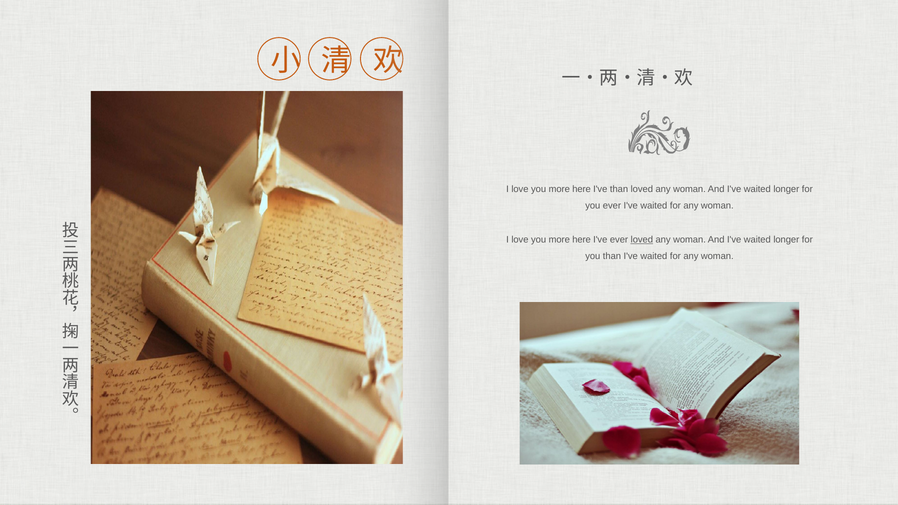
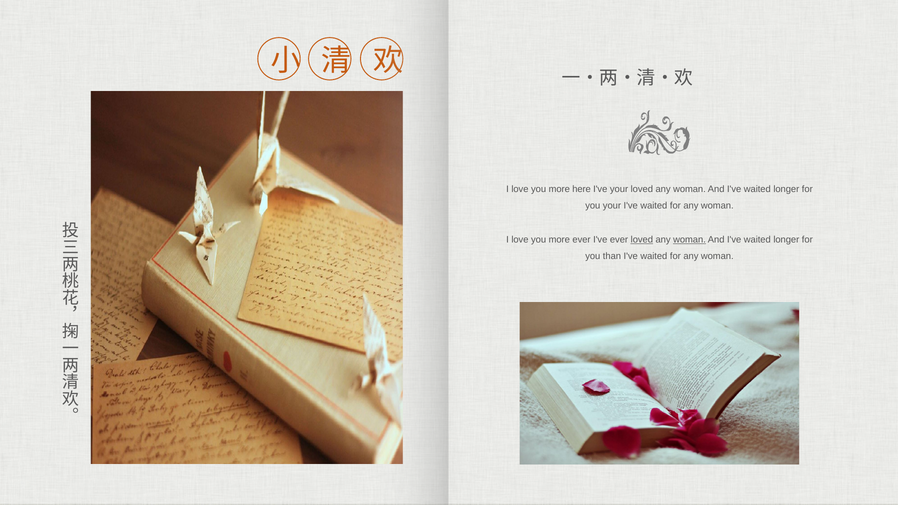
I've than: than -> your
you ever: ever -> your
here at (582, 240): here -> ever
woman at (689, 240) underline: none -> present
